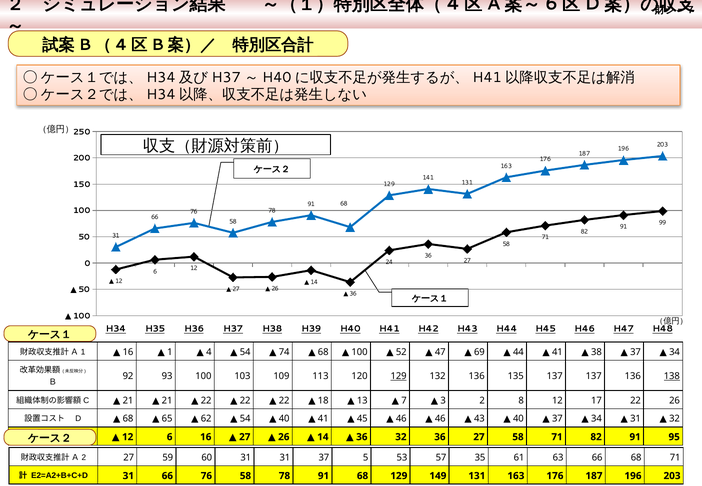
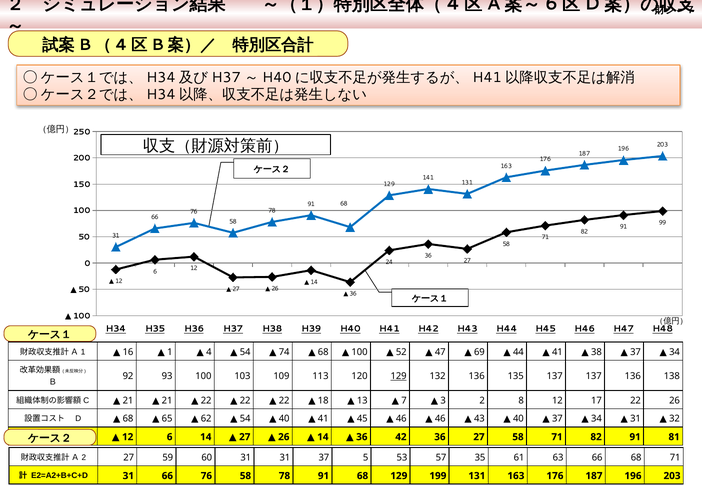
138 underline: present -> none
6 16: 16 -> 14
32: 32 -> 42
95: 95 -> 81
149: 149 -> 199
